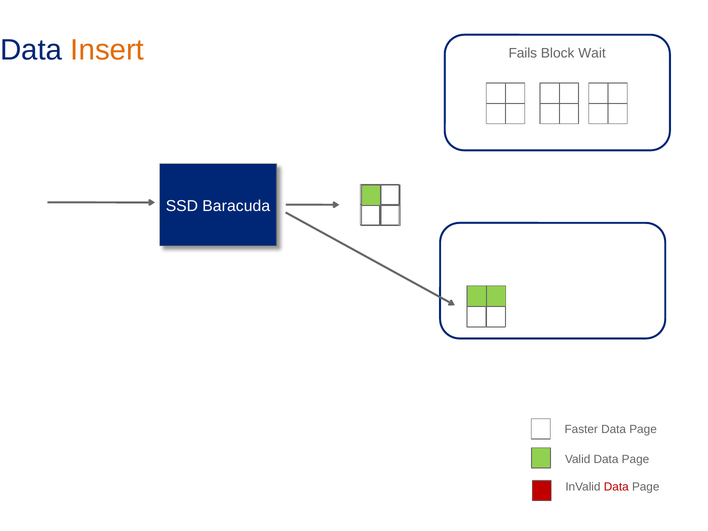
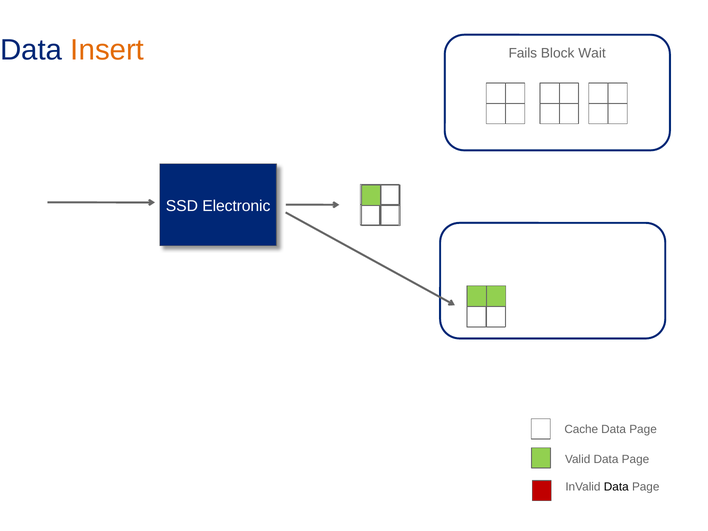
Baracuda: Baracuda -> Electronic
Faster: Faster -> Cache
Data at (616, 487) colour: red -> black
